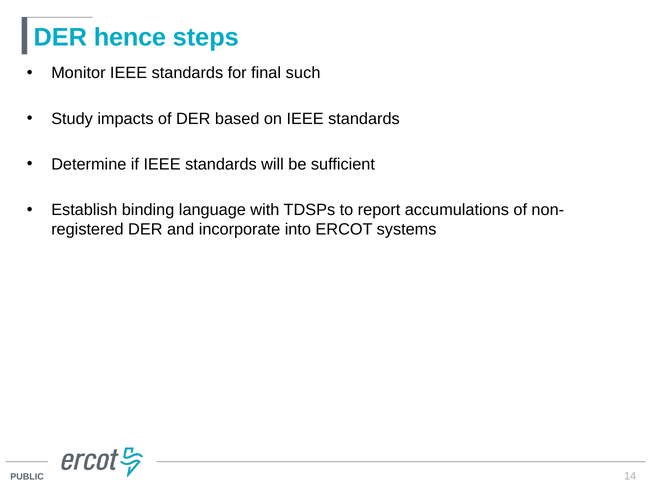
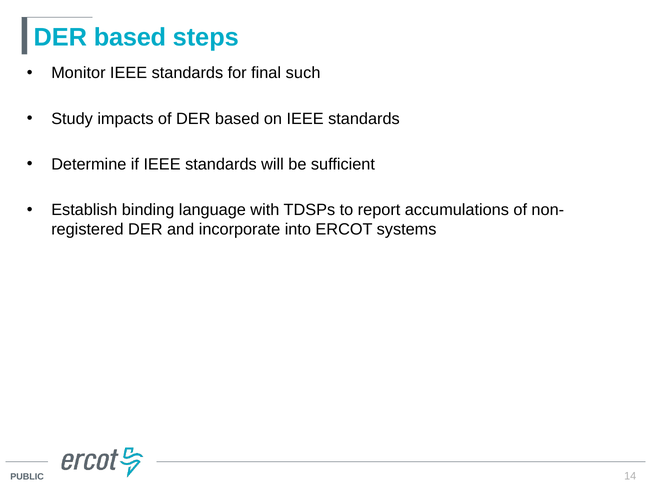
hence at (130, 38): hence -> based
